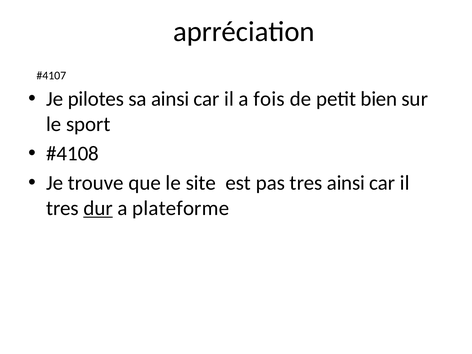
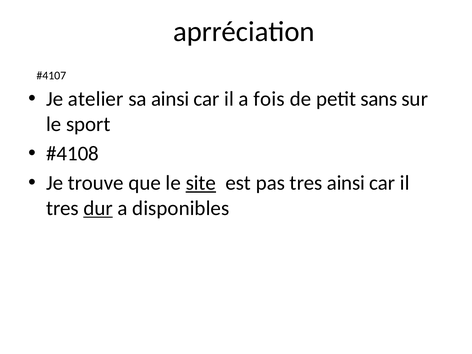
pilotes: pilotes -> atelier
bien: bien -> sans
site underline: none -> present
plateforme: plateforme -> disponibles
